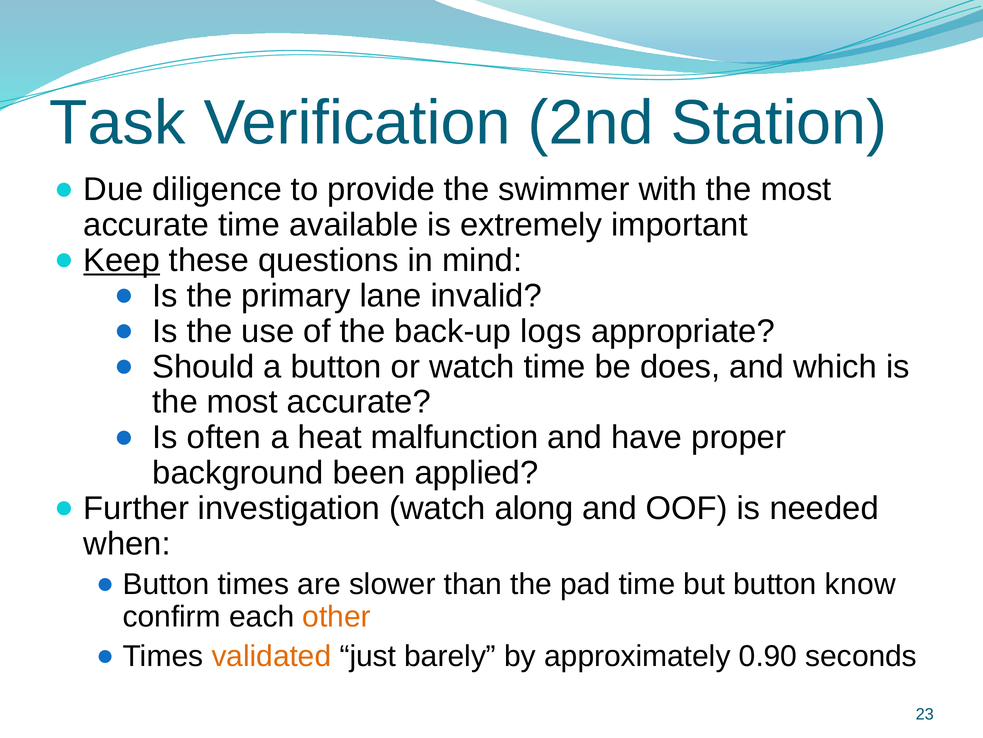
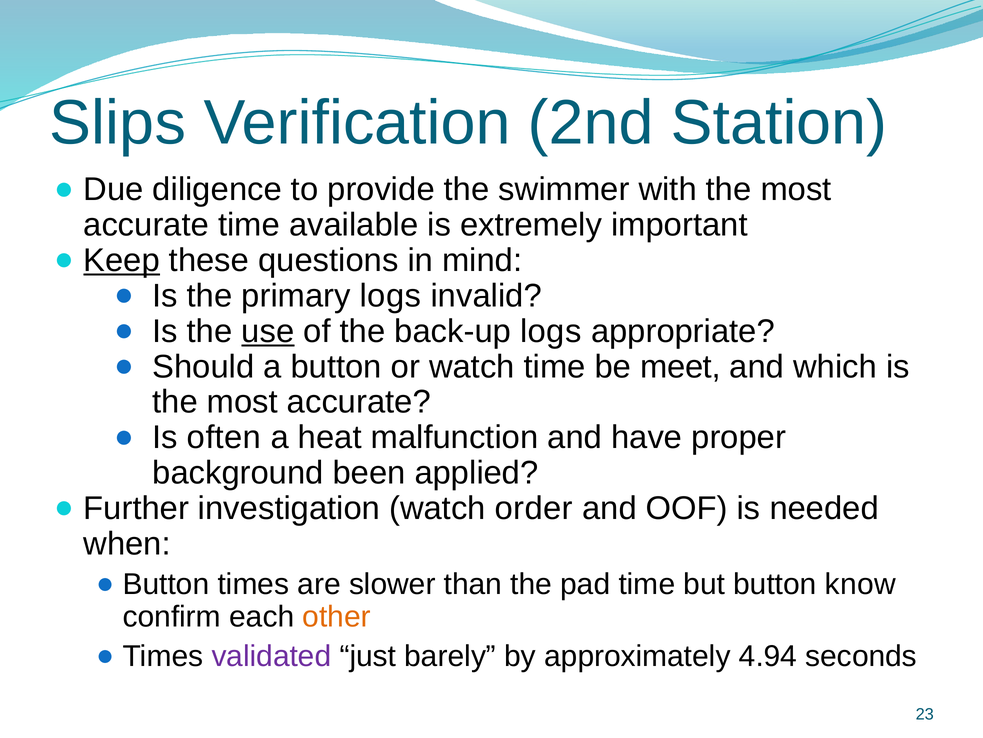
Task: Task -> Slips
primary lane: lane -> logs
use underline: none -> present
does: does -> meet
along: along -> order
validated colour: orange -> purple
0.90: 0.90 -> 4.94
